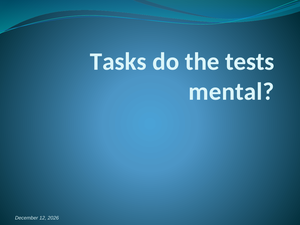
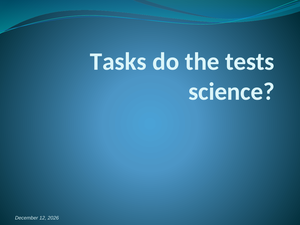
mental: mental -> science
